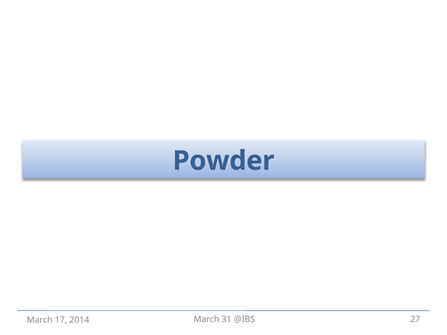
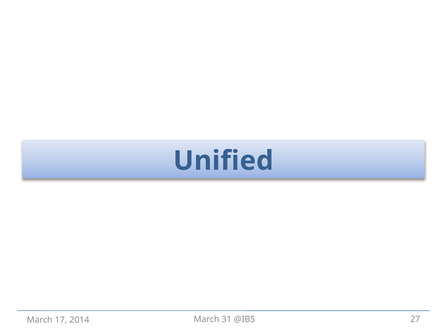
Powder: Powder -> Unified
